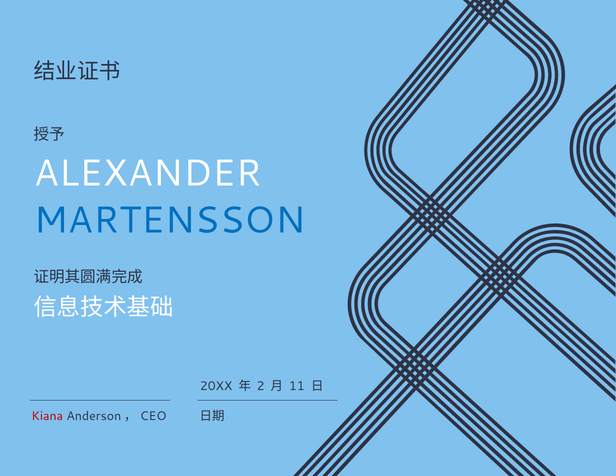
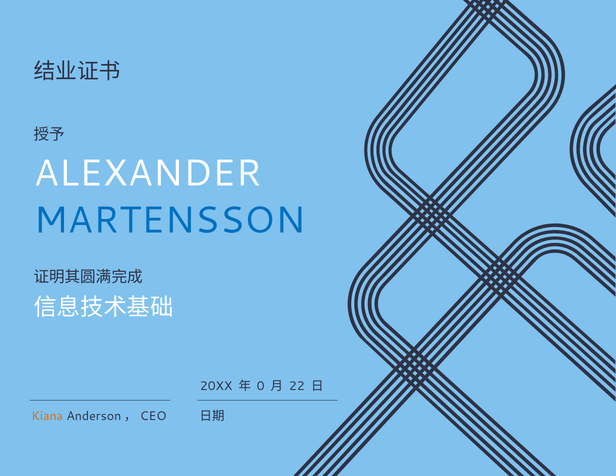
2: 2 -> 0
11: 11 -> 22
Kiana colour: red -> orange
